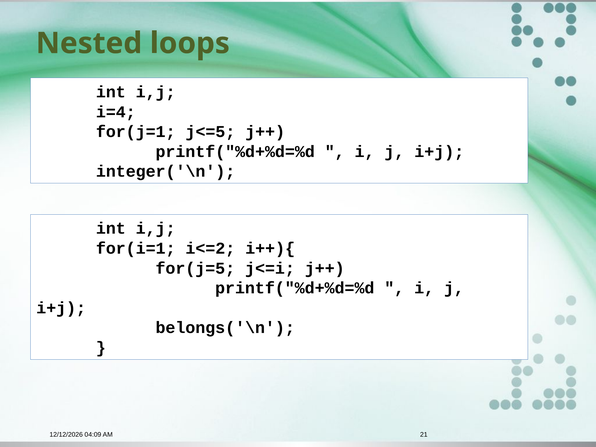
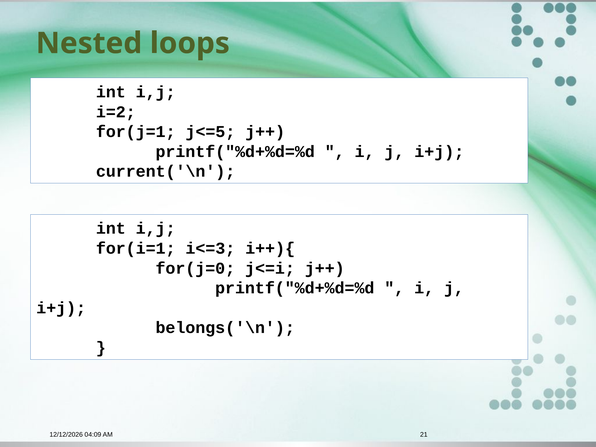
i=4: i=4 -> i=2
integer('\n: integer('\n -> current('\n
i<=2: i<=2 -> i<=3
for(j=5: for(j=5 -> for(j=0
